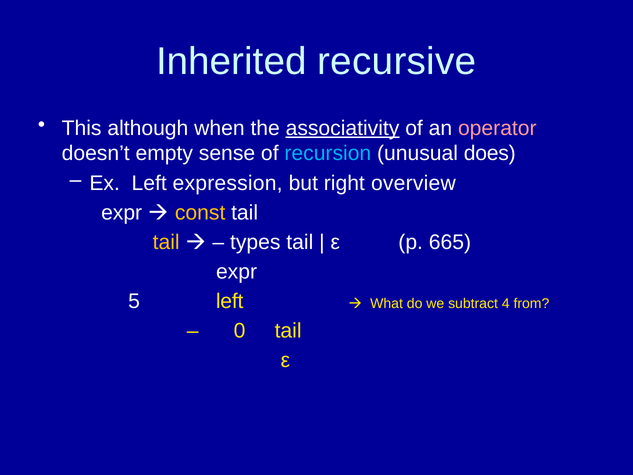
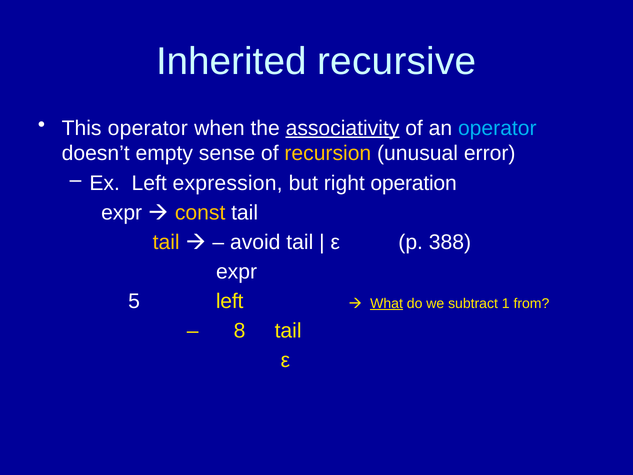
This although: although -> operator
operator at (497, 128) colour: pink -> light blue
recursion colour: light blue -> yellow
does: does -> error
overview: overview -> operation
types: types -> avoid
665: 665 -> 388
What underline: none -> present
4: 4 -> 1
0: 0 -> 8
